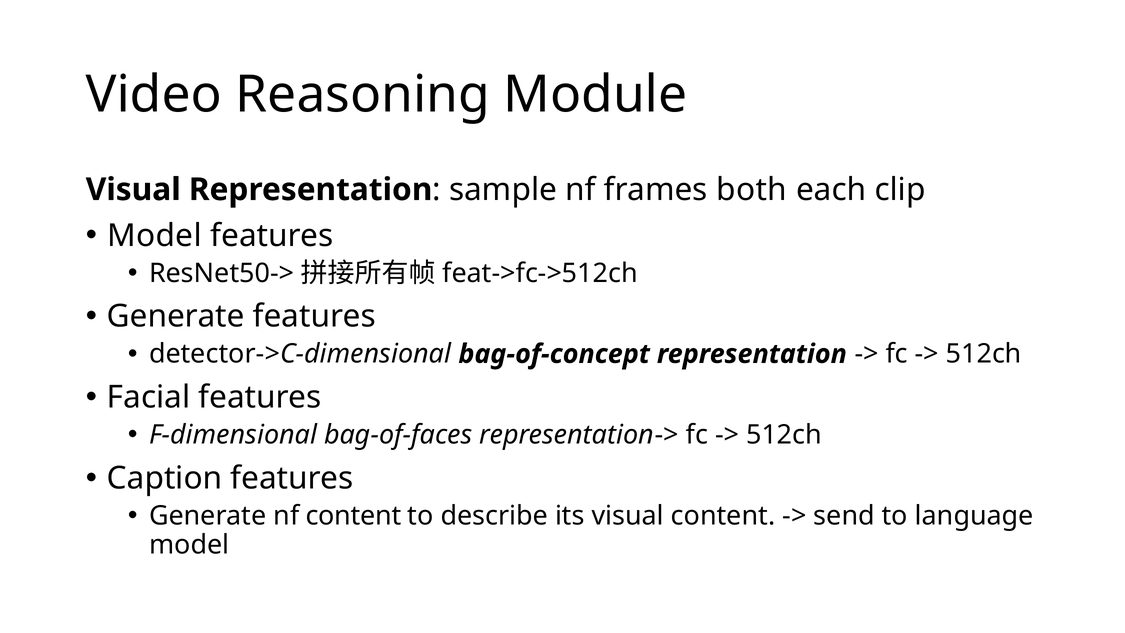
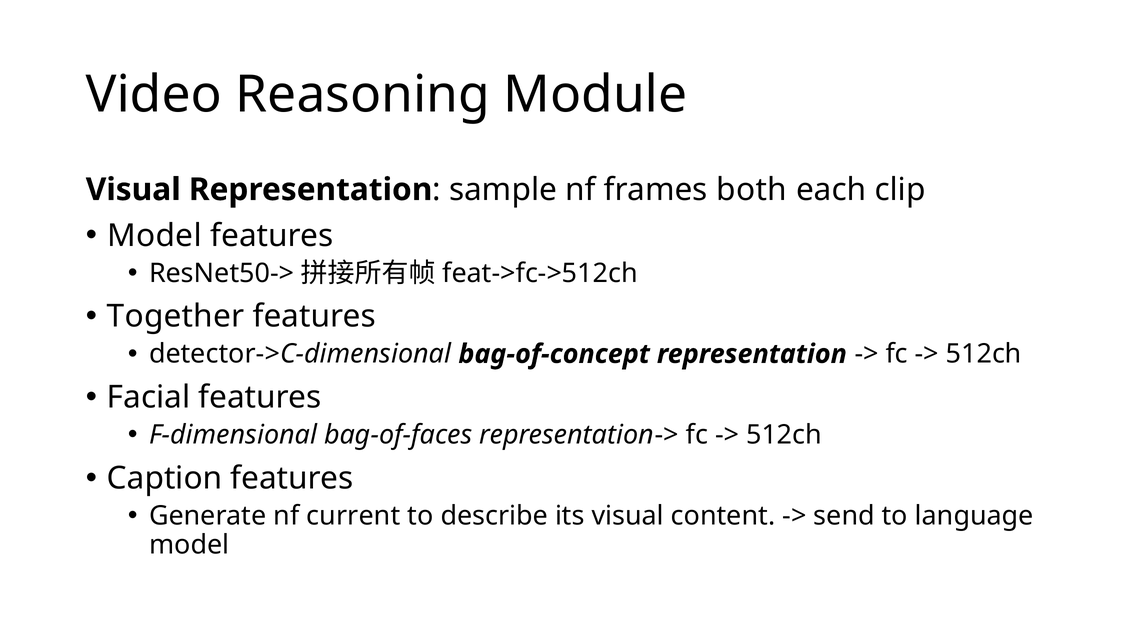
Generate at (176, 316): Generate -> Together
nf content: content -> current
